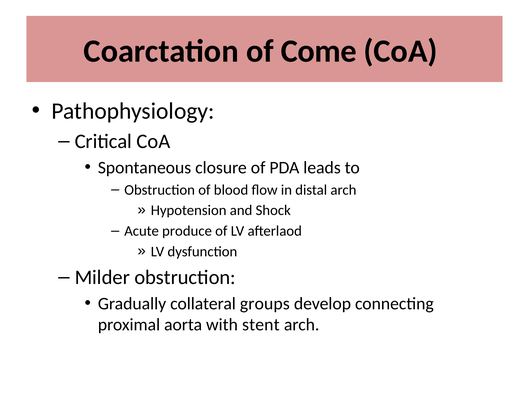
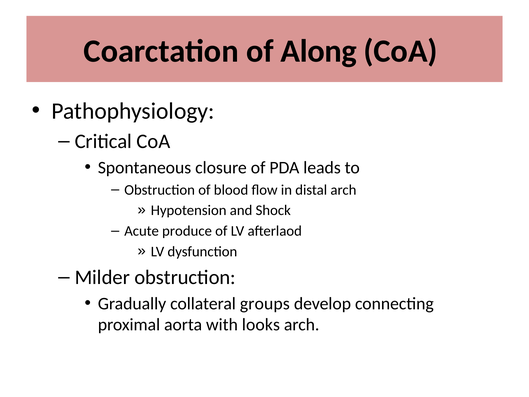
Come: Come -> Along
stent: stent -> looks
